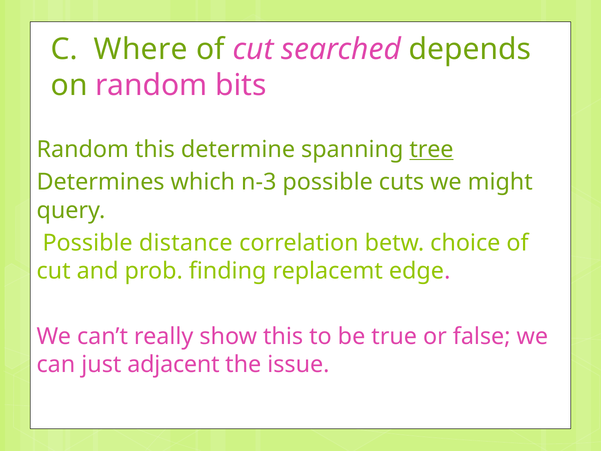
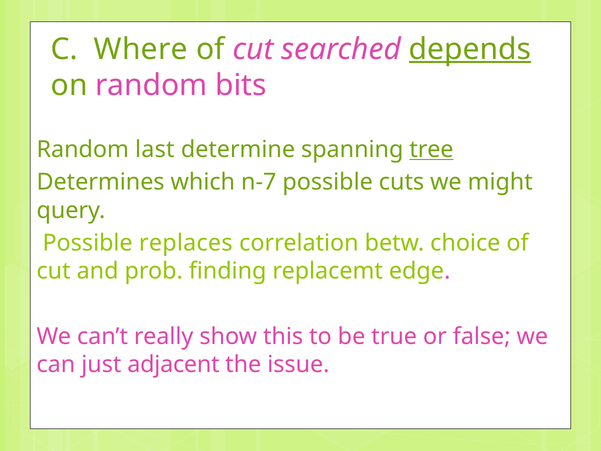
depends underline: none -> present
Random this: this -> last
n-3: n-3 -> n-7
distance: distance -> replaces
